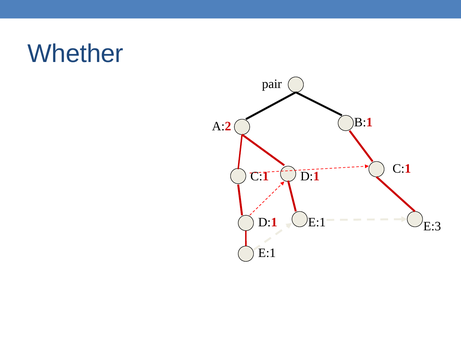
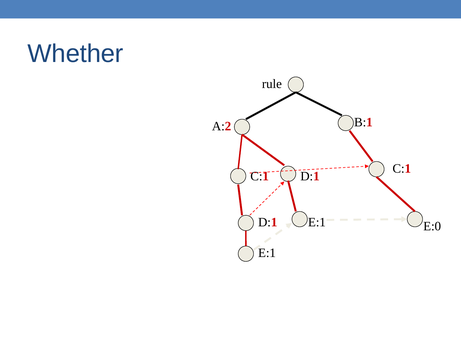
pair: pair -> rule
E:3: E:3 -> E:0
